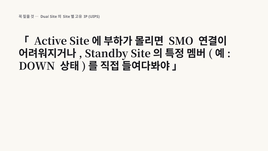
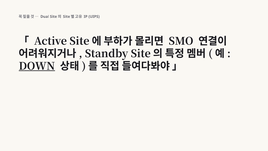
DOWN underline: none -> present
